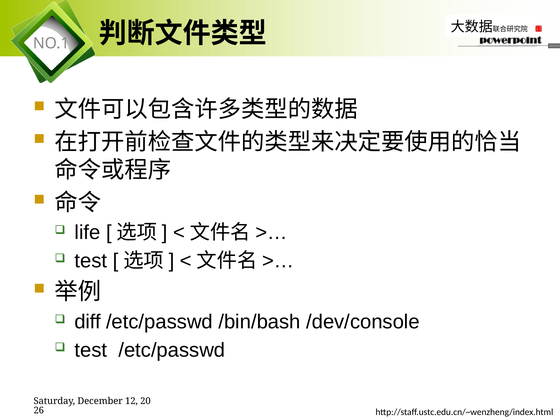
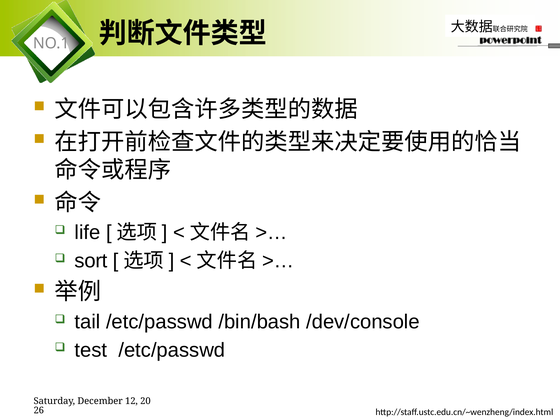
test at (91, 261): test -> sort
diff: diff -> tail
